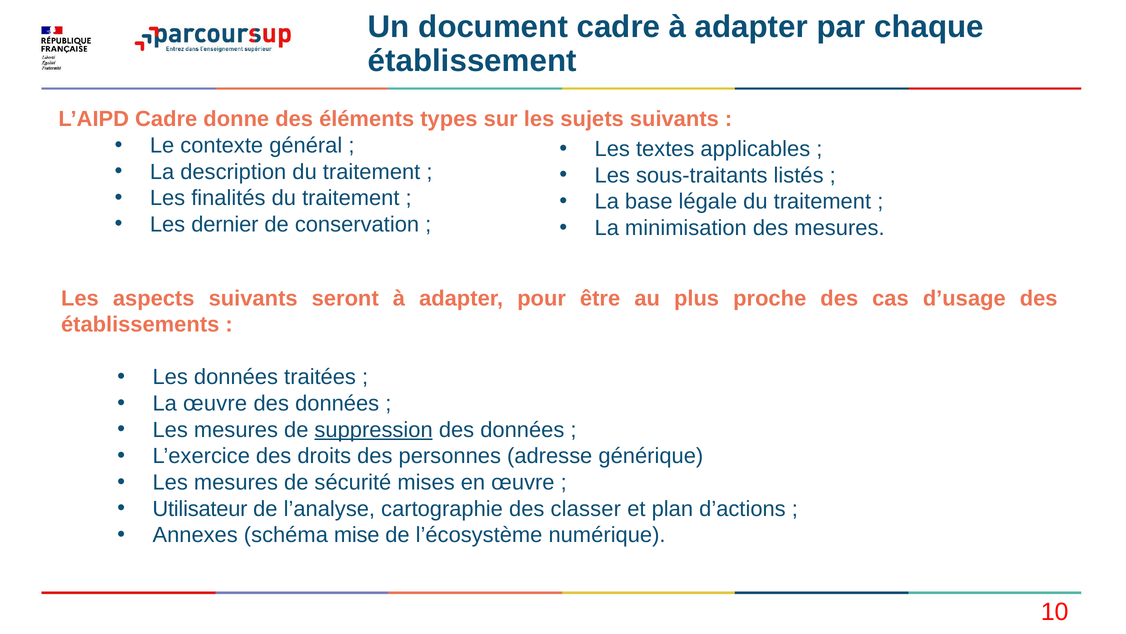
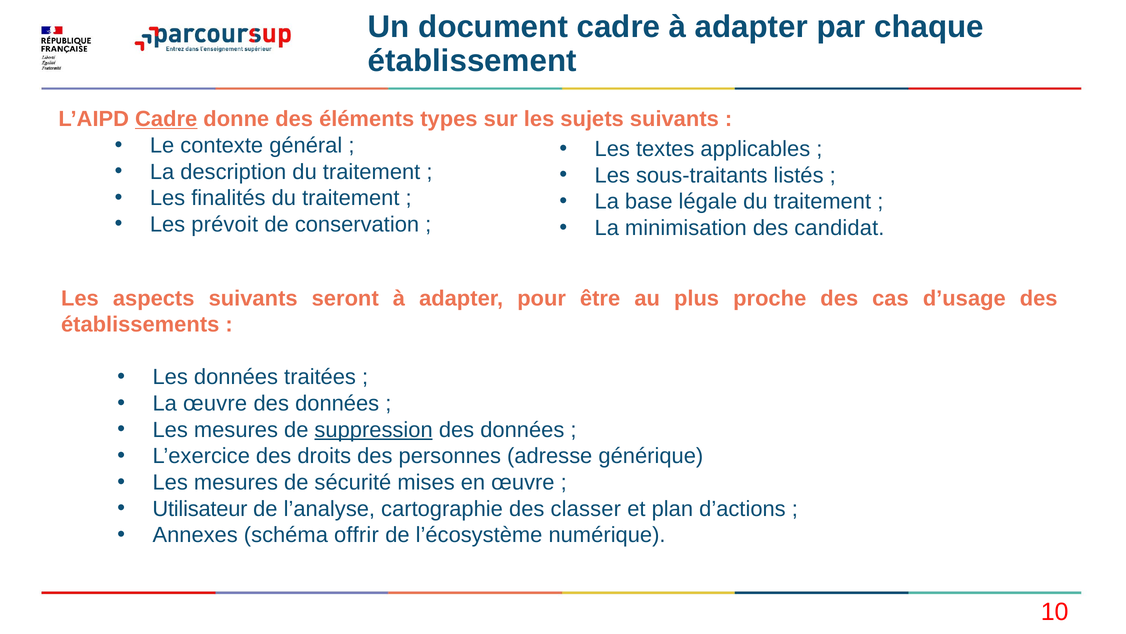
Cadre at (166, 119) underline: none -> present
dernier: dernier -> prévoit
des mesures: mesures -> candidat
mise: mise -> offrir
